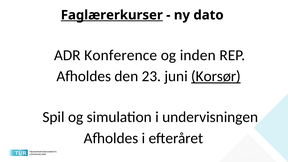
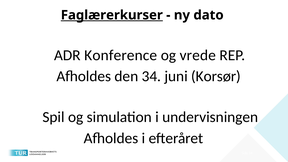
inden: inden -> vrede
23: 23 -> 34
Korsør underline: present -> none
